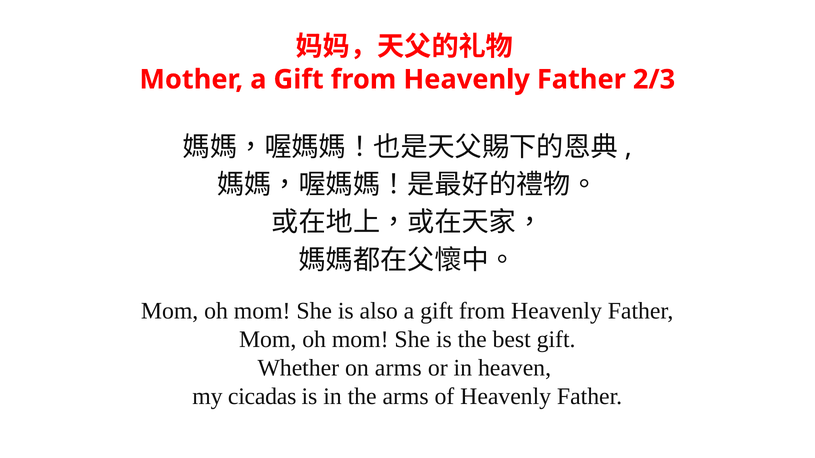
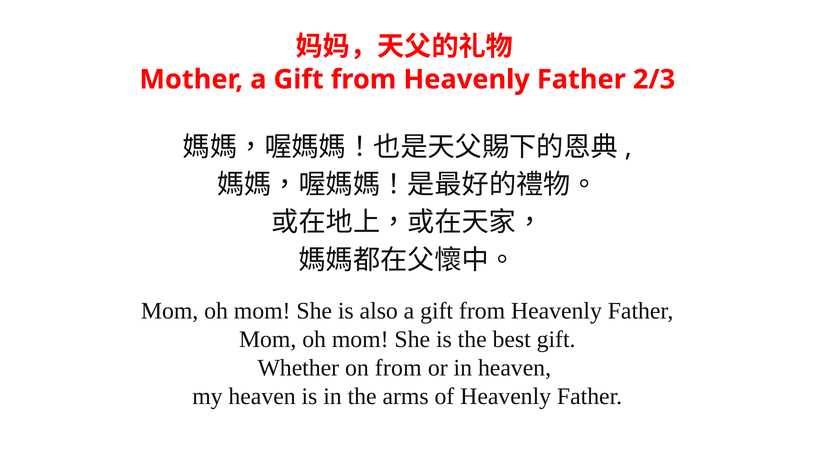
on arms: arms -> from
my cicadas: cicadas -> heaven
